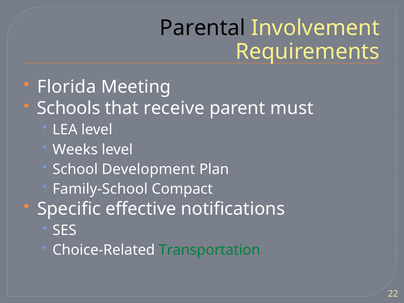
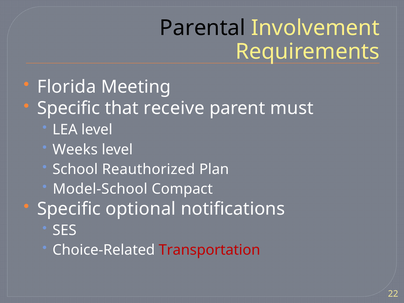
Schools at (69, 108): Schools -> Specific
Development: Development -> Reauthorized
Family-School: Family-School -> Model-School
effective: effective -> optional
Transportation colour: green -> red
